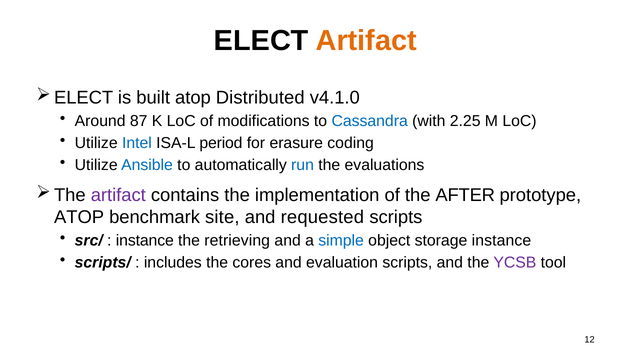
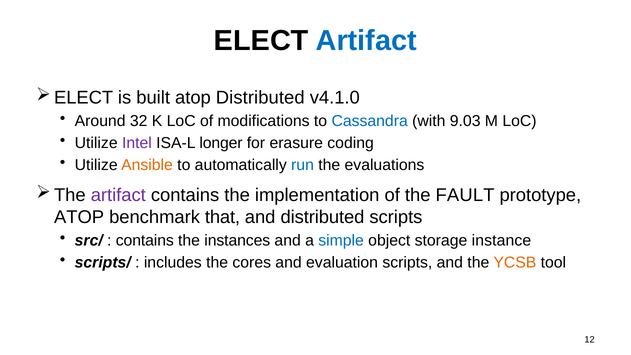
Artifact at (366, 40) colour: orange -> blue
87: 87 -> 32
2.25: 2.25 -> 9.03
Intel colour: blue -> purple
period: period -> longer
Ansible colour: blue -> orange
AFTER: AFTER -> FAULT
site: site -> that
and requested: requested -> distributed
instance at (145, 241): instance -> contains
retrieving: retrieving -> instances
YCSB colour: purple -> orange
